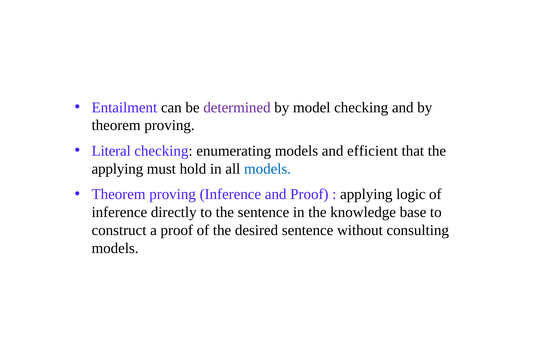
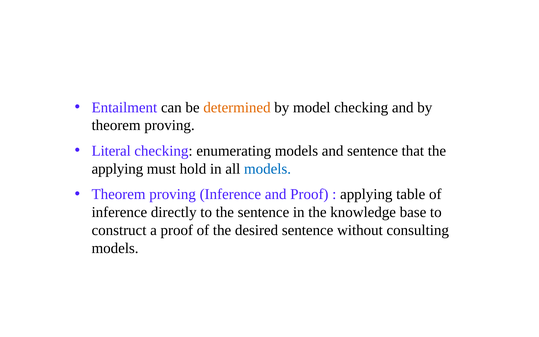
determined colour: purple -> orange
and efficient: efficient -> sentence
logic: logic -> table
